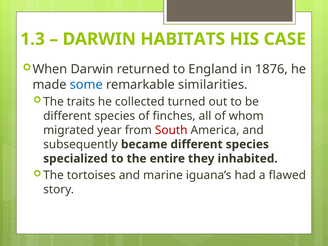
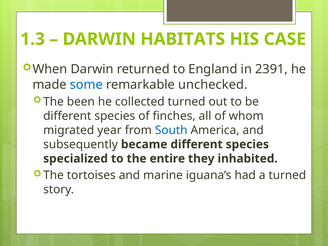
1876: 1876 -> 2391
similarities: similarities -> unchecked
traits: traits -> been
South colour: red -> blue
a flawed: flawed -> turned
